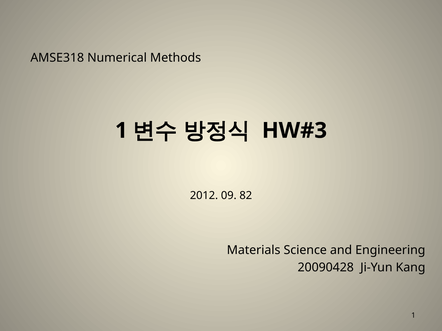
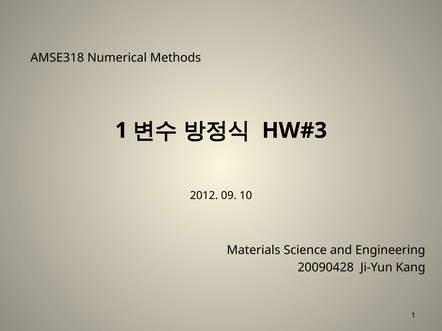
82: 82 -> 10
